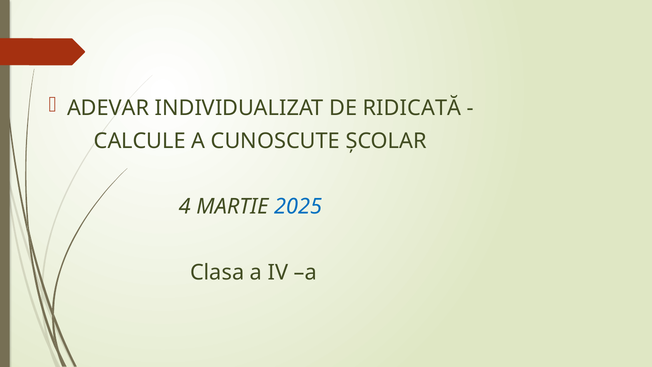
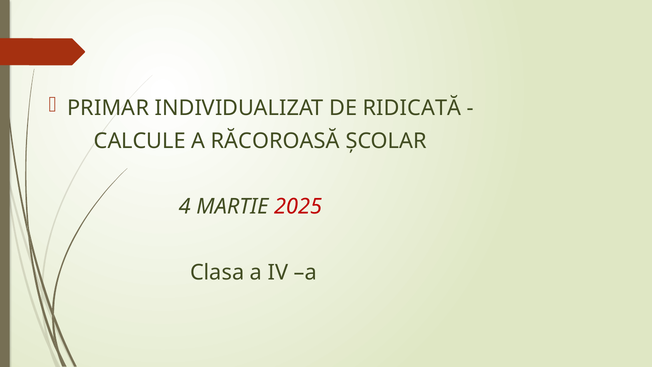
ADEVAR: ADEVAR -> PRIMAR
CUNOSCUTE: CUNOSCUTE -> RĂCOROASĂ
2025 colour: blue -> red
